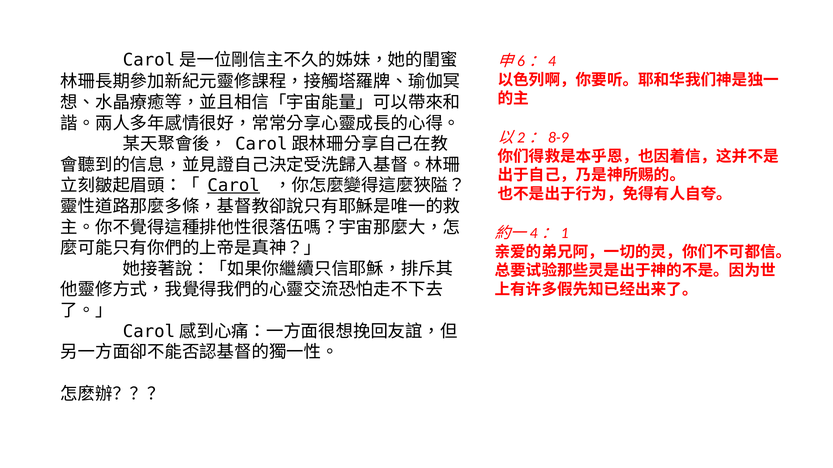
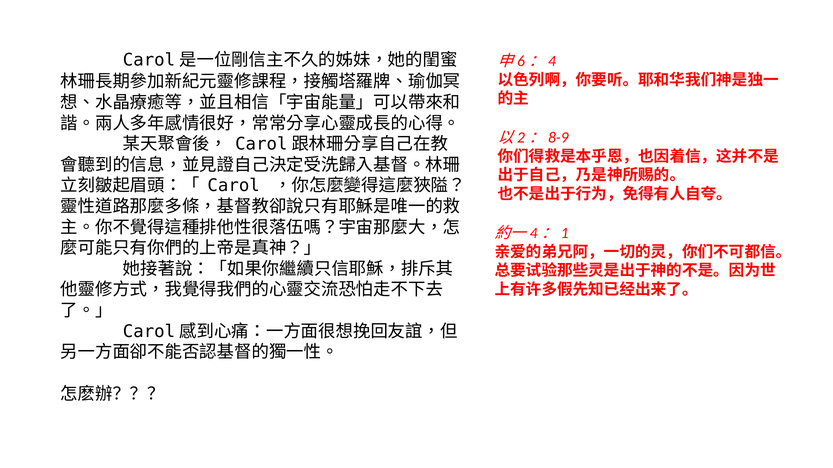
Carol underline: present -> none
